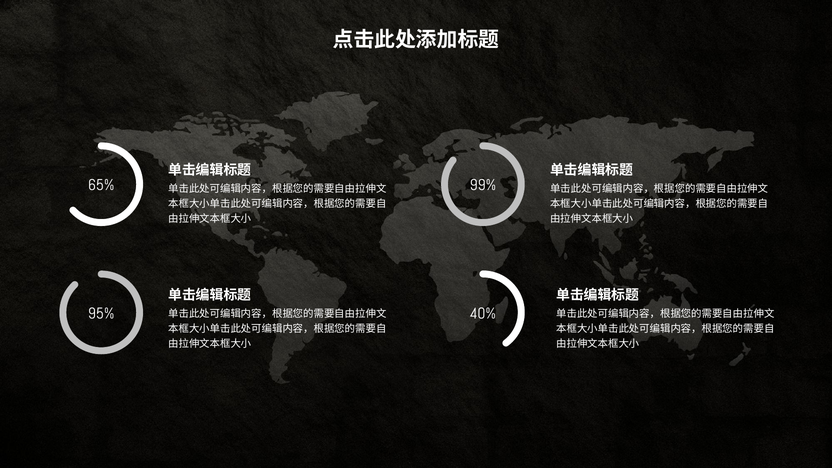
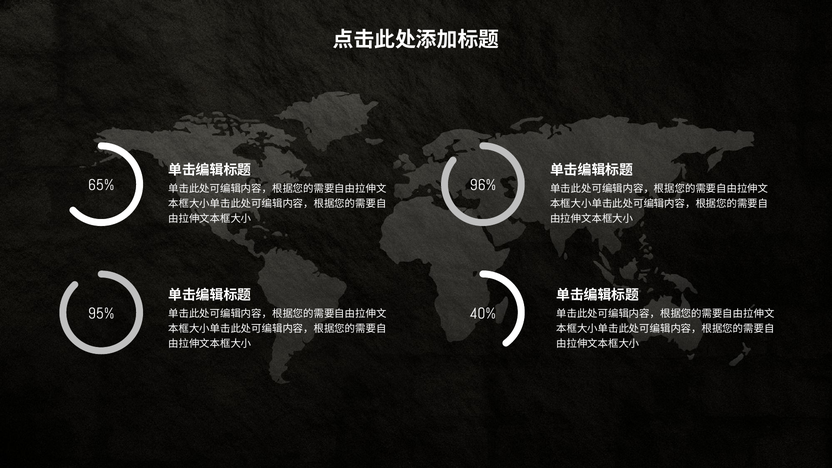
99%: 99% -> 96%
